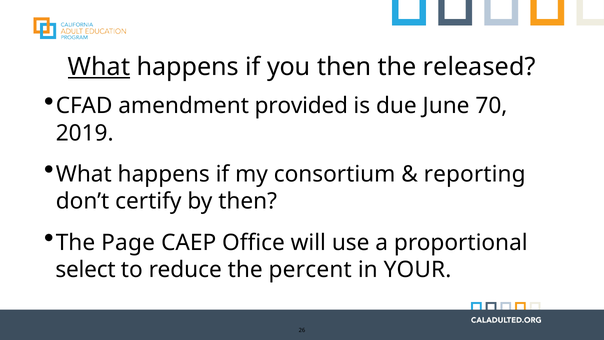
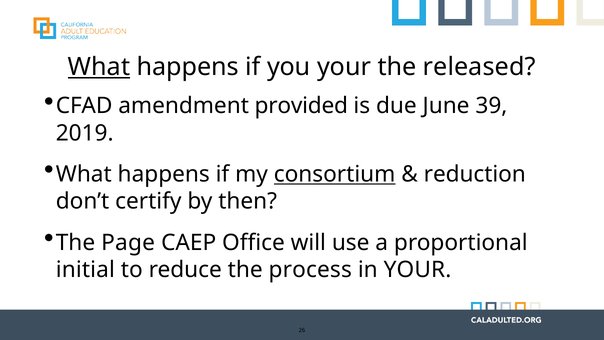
you then: then -> your
70: 70 -> 39
consortium underline: none -> present
reporting: reporting -> reduction
select: select -> initial
percent: percent -> process
